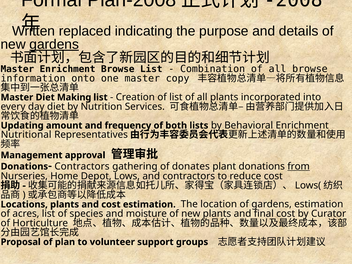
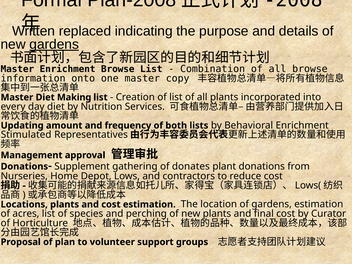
Nutritional: Nutritional -> Stimulated
Contractors at (82, 166): Contractors -> Supplement
from underline: present -> none
moisture: moisture -> perching
